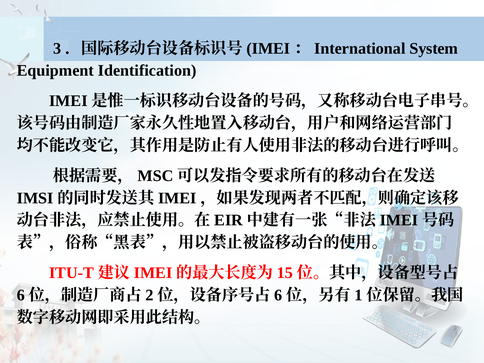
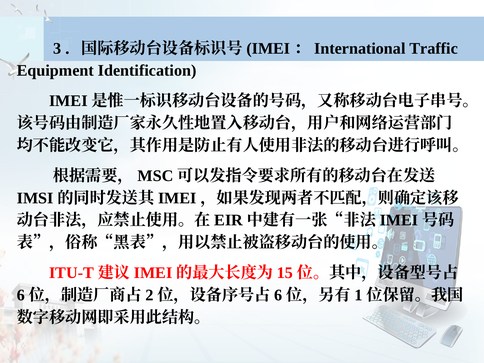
System: System -> Traffic
